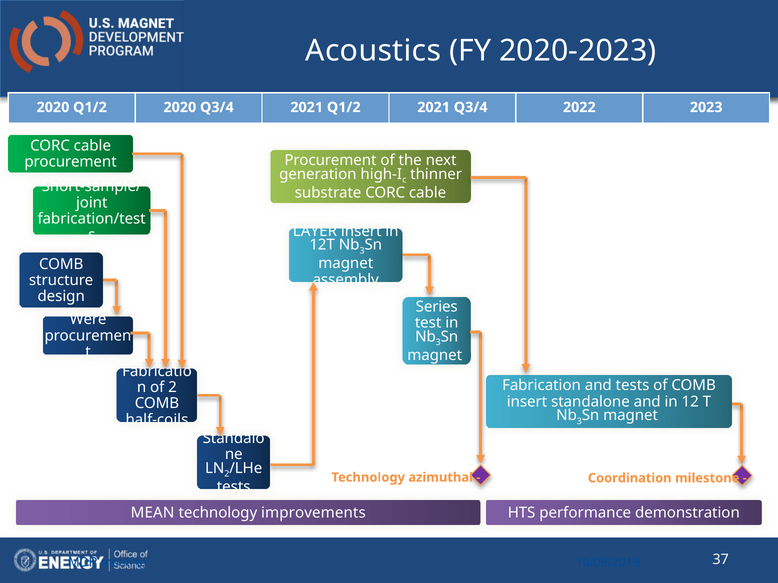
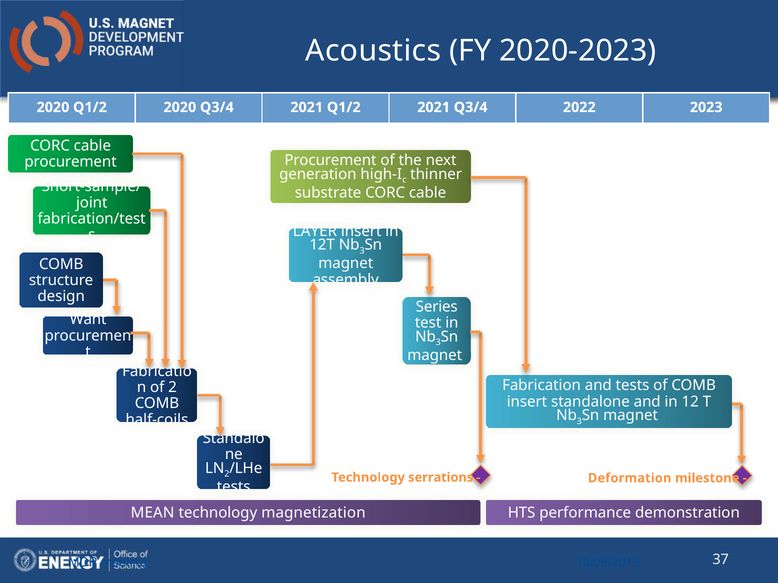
Were: Were -> Want
azimuthal: azimuthal -> serrations
Coordination: Coordination -> Deformation
improvements: improvements -> magnetization
